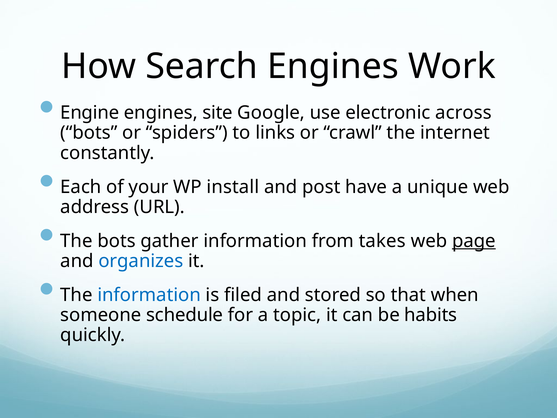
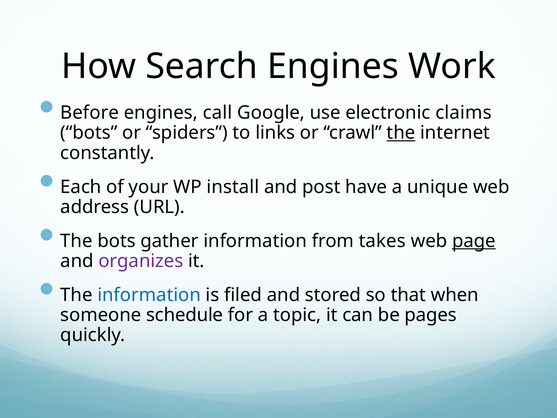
Engine: Engine -> Before
site: site -> call
across: across -> claims
the at (401, 133) underline: none -> present
organizes colour: blue -> purple
habits: habits -> pages
